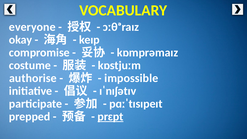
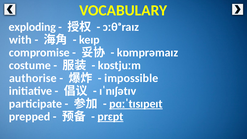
everyone: everyone -> exploding
okay: okay -> with
pɑːˈtɪsɪpeɪt underline: none -> present
